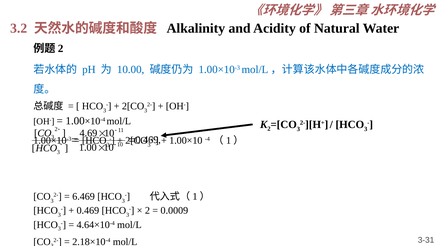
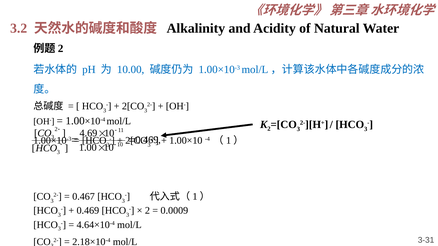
6.469: 6.469 -> 0.467
